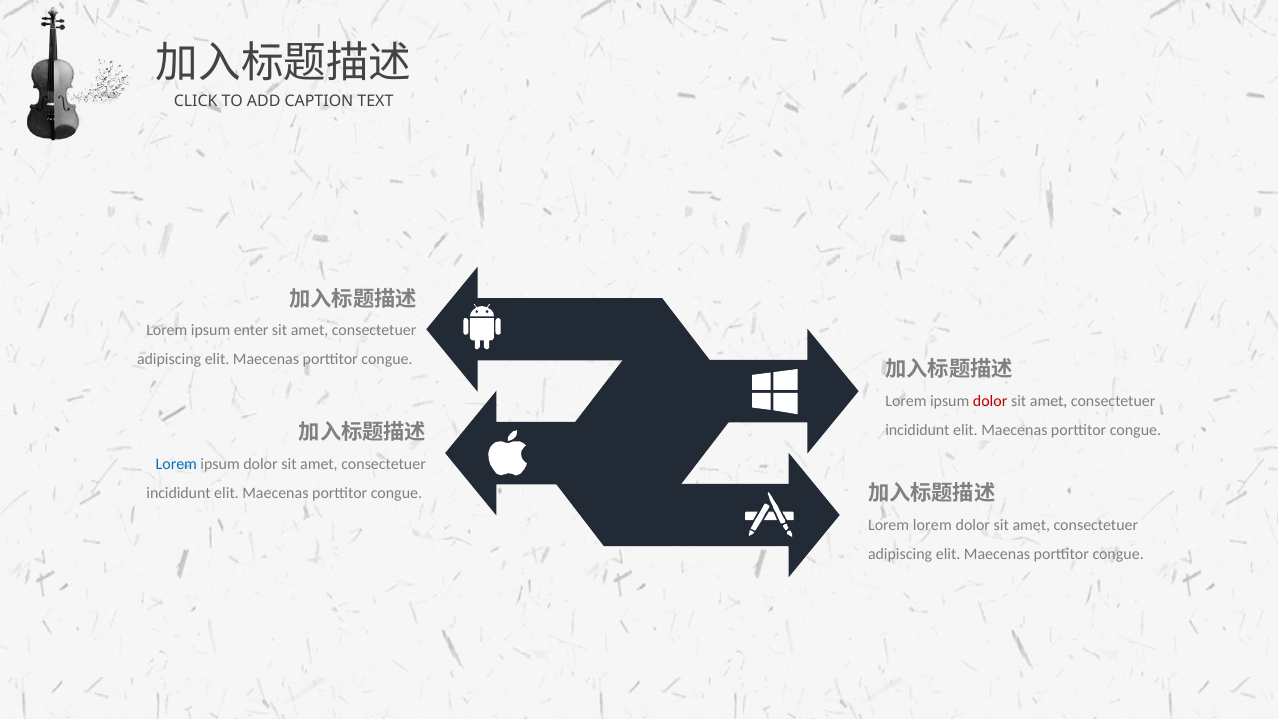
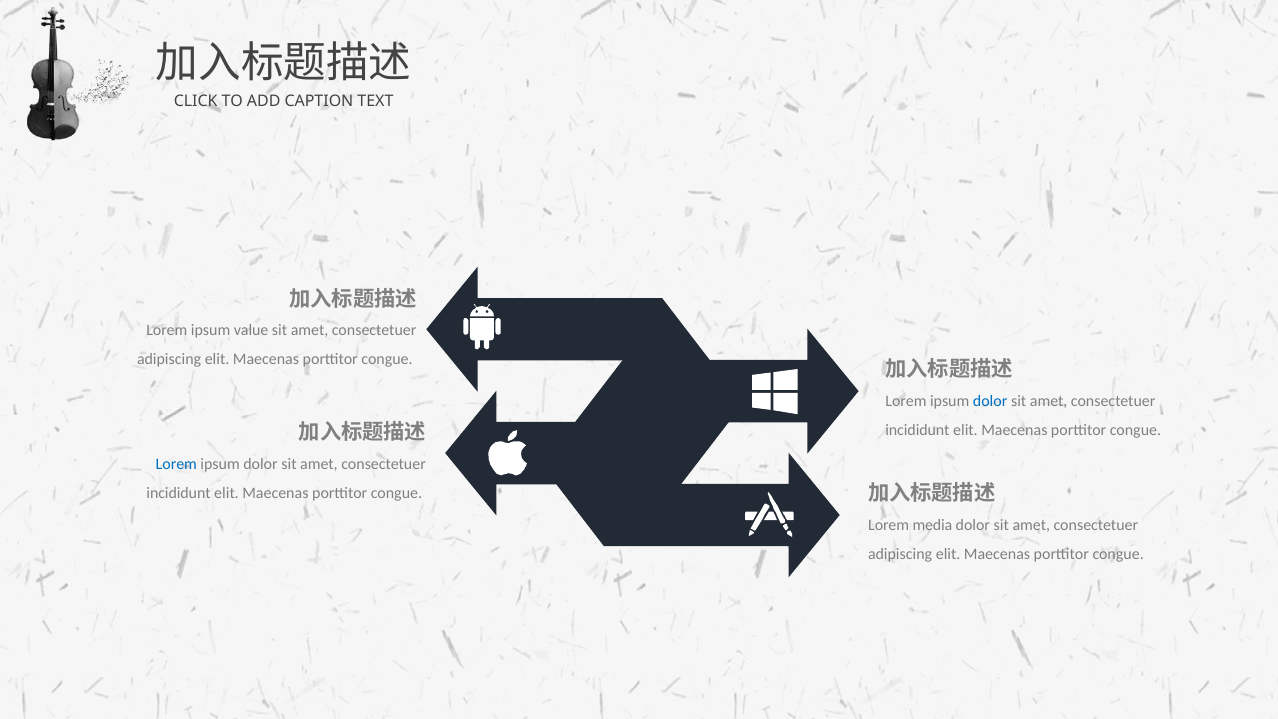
enter: enter -> value
dolor at (990, 401) colour: red -> blue
Lorem lorem: lorem -> media
